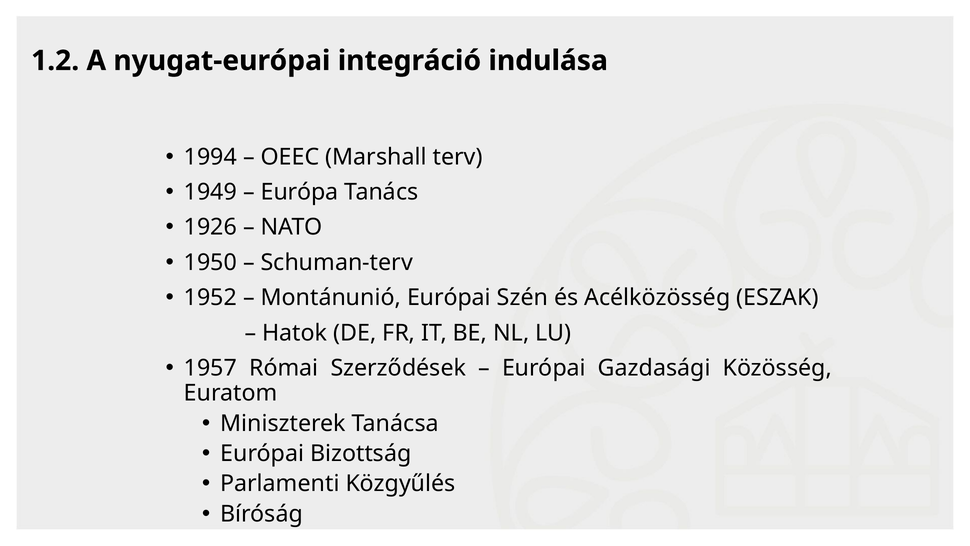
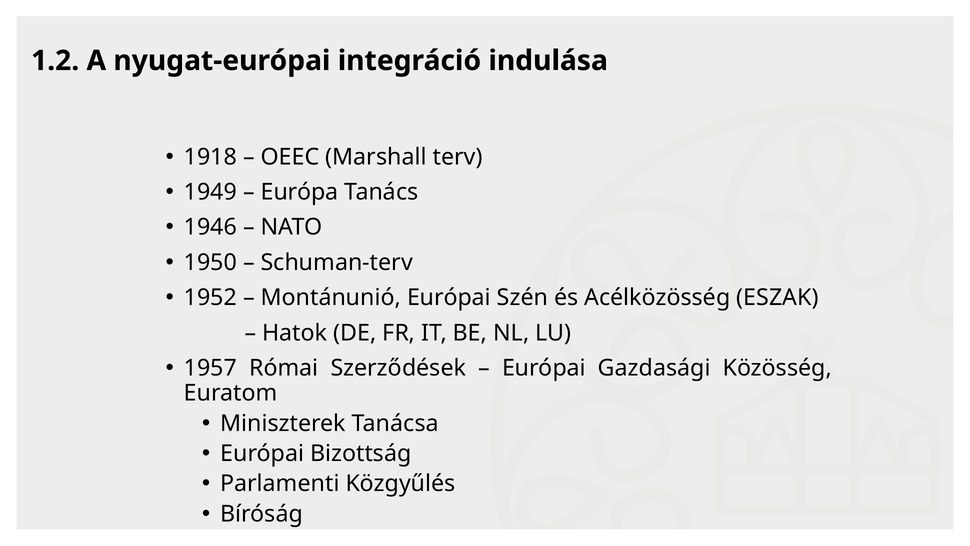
1994: 1994 -> 1918
1926: 1926 -> 1946
